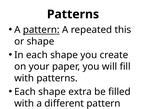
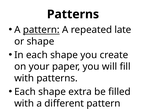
this: this -> late
